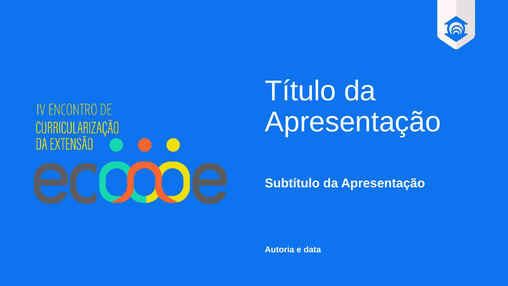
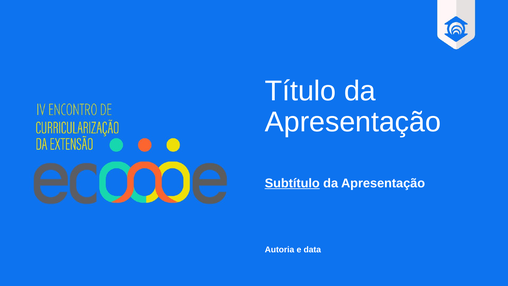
Subtítulo underline: none -> present
